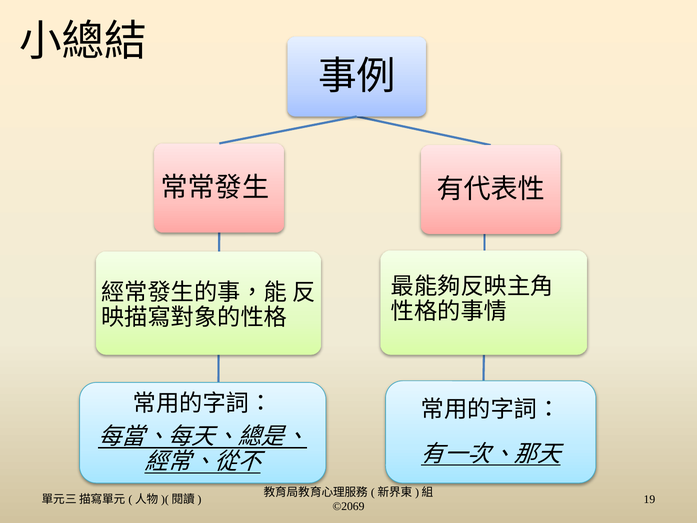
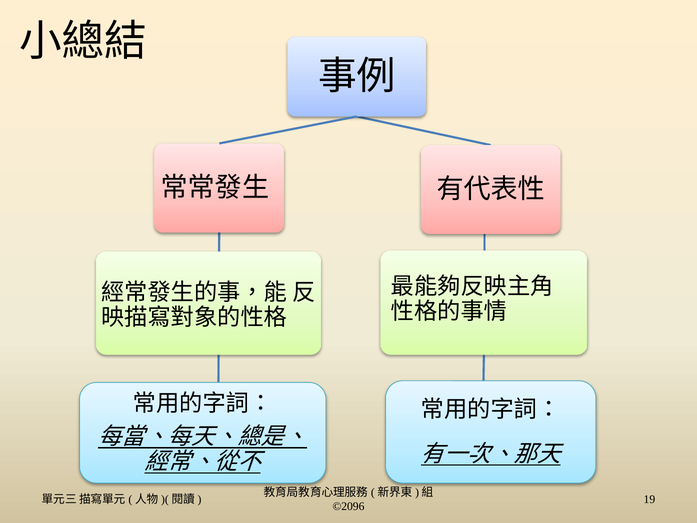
©2069: ©2069 -> ©2096
